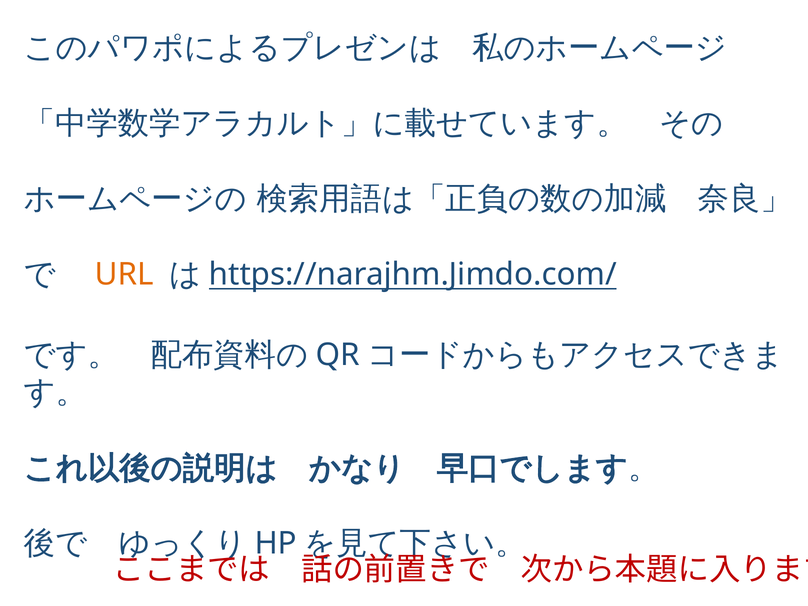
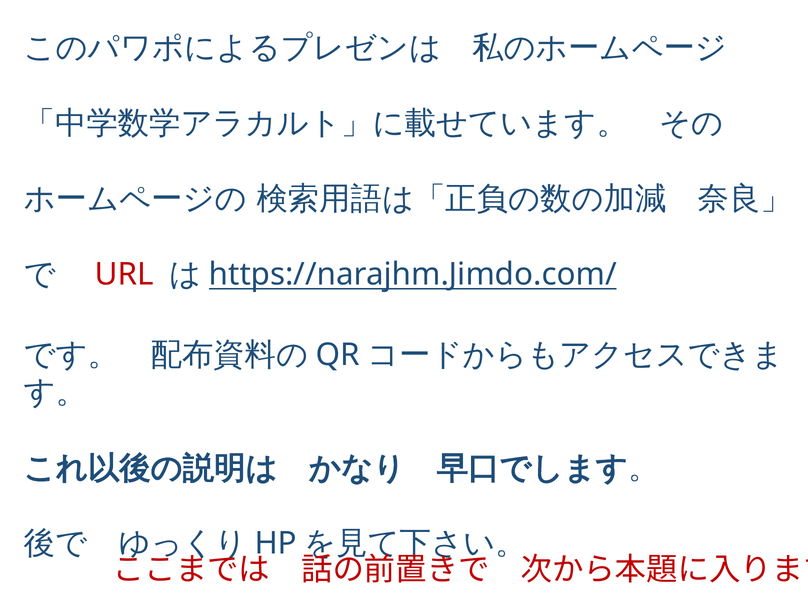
URL colour: orange -> red
